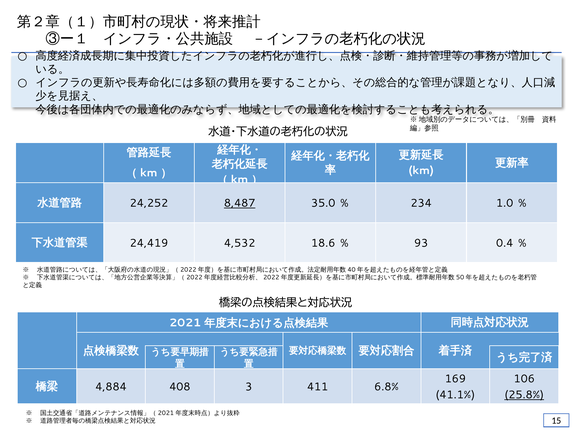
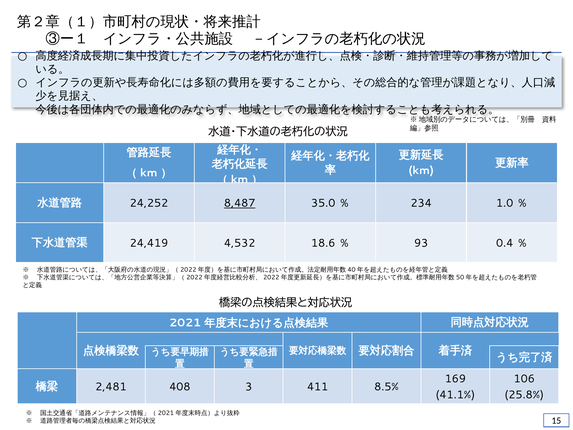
4,884: 4,884 -> 2,481
6.8%: 6.8% -> 8.5%
25.8% underline: present -> none
